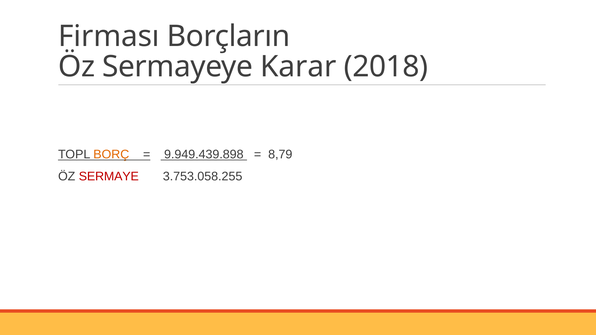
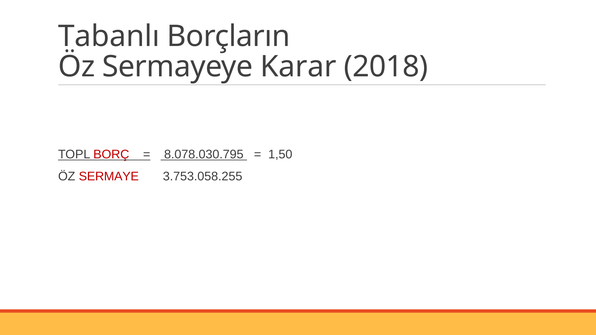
Firması: Firması -> Tabanlı
BORÇ colour: orange -> red
9.949.439.898: 9.949.439.898 -> 8.078.030.795
8,79: 8,79 -> 1,50
